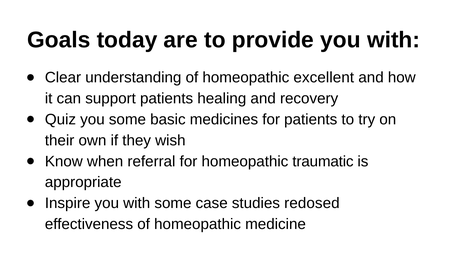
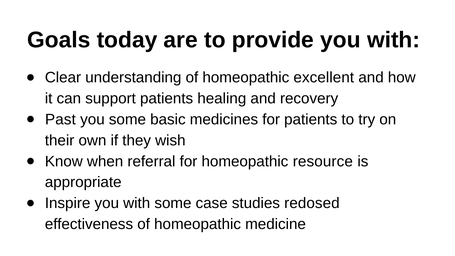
Quiz: Quiz -> Past
traumatic: traumatic -> resource
